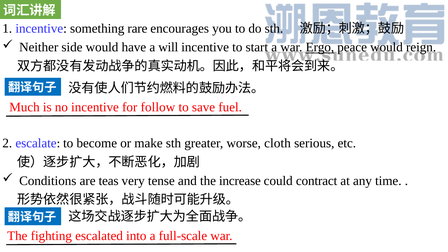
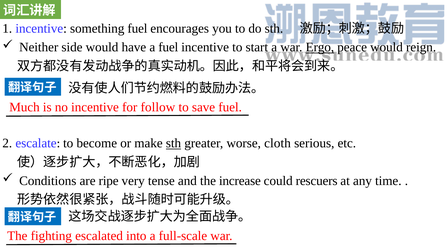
something rare: rare -> fuel
a will: will -> fuel
sth at (174, 143) underline: none -> present
teas: teas -> ripe
contract: contract -> rescuers
